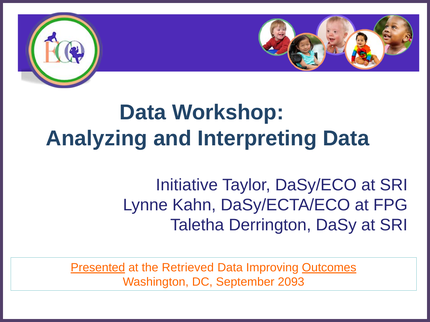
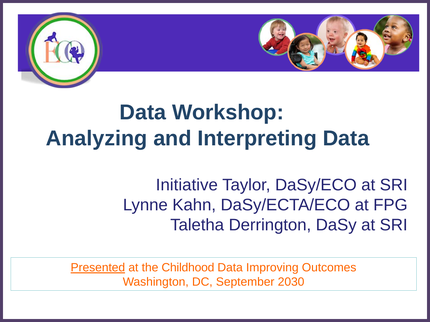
Retrieved: Retrieved -> Childhood
Outcomes underline: present -> none
2093: 2093 -> 2030
